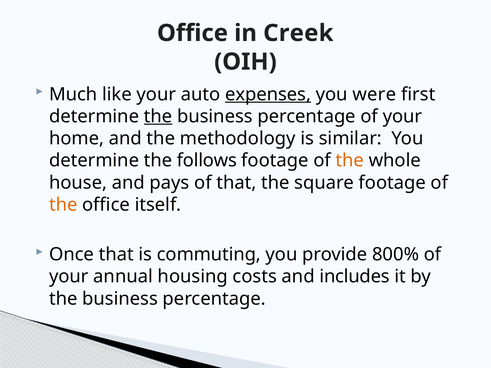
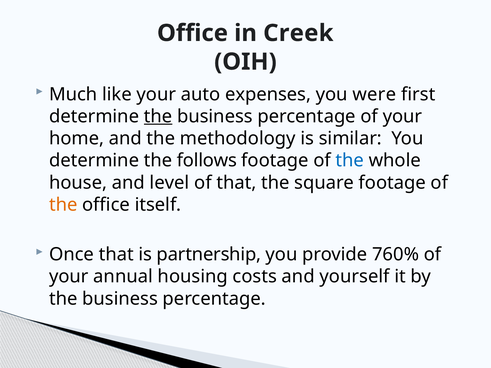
expenses underline: present -> none
the at (350, 161) colour: orange -> blue
pays: pays -> level
commuting: commuting -> partnership
800%: 800% -> 760%
includes: includes -> yourself
